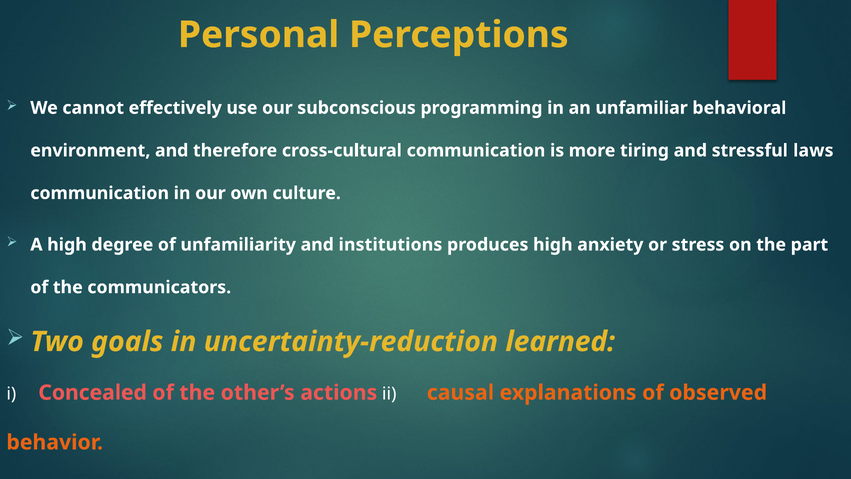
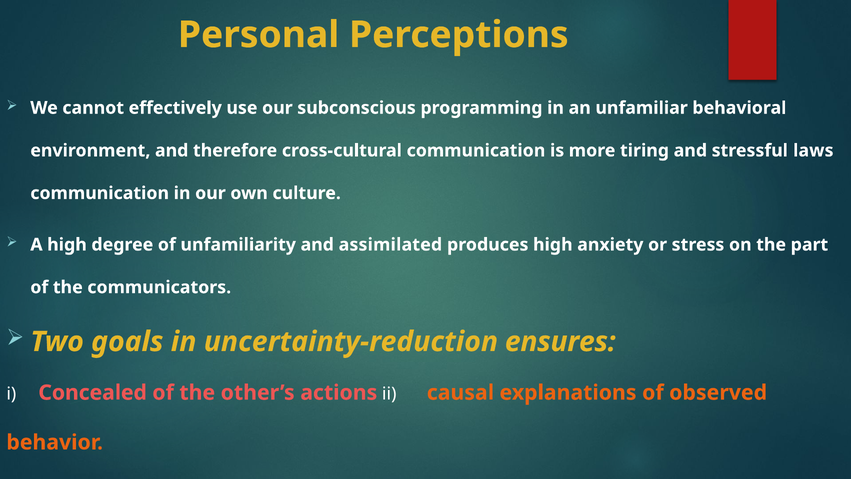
institutions: institutions -> assimilated
learned: learned -> ensures
